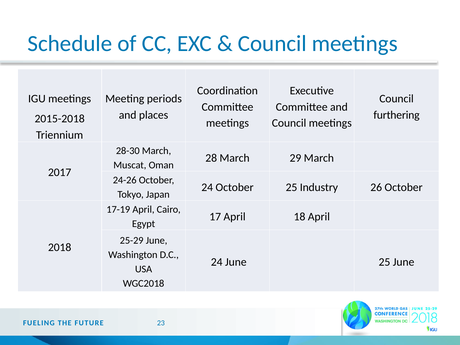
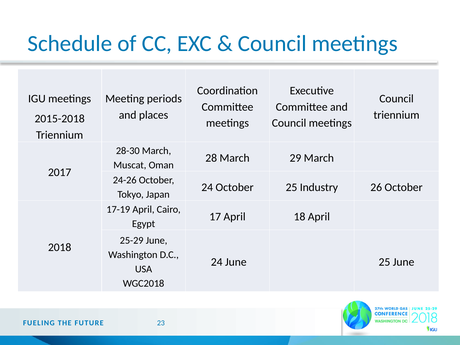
furthering at (397, 115): furthering -> triennium
